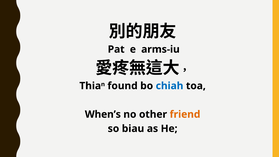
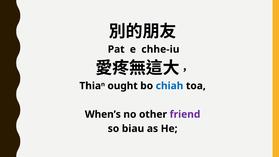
arms-iu: arms-iu -> chhe-iu
found: found -> ought
friend colour: orange -> purple
